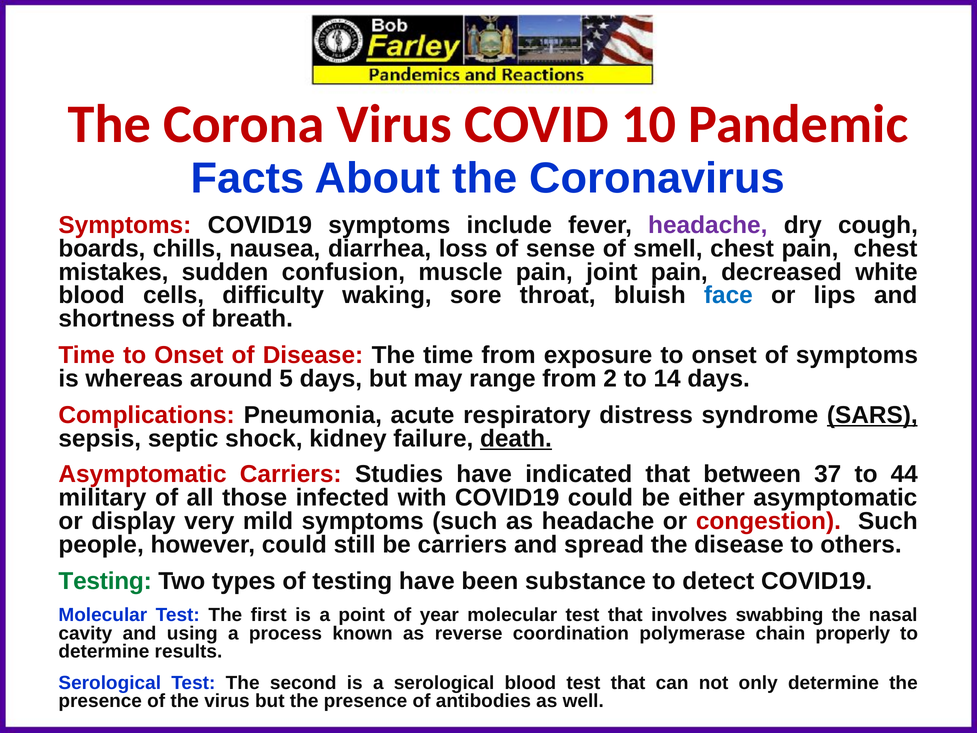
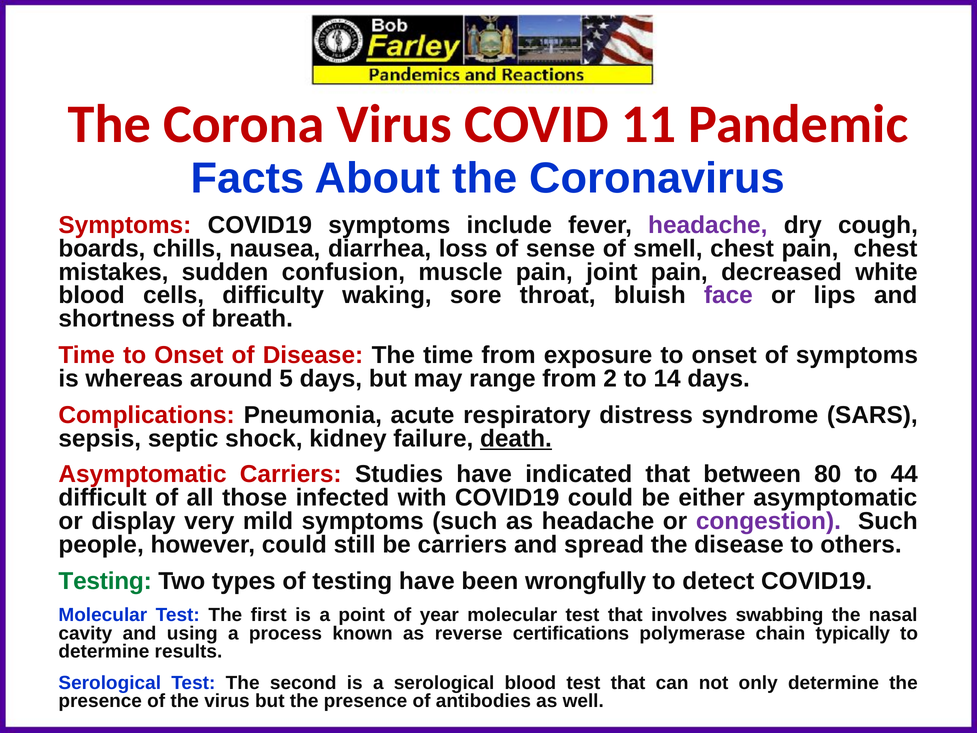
10: 10 -> 11
face colour: blue -> purple
SARS underline: present -> none
37: 37 -> 80
military: military -> difficult
congestion colour: red -> purple
substance: substance -> wrongfully
coordination: coordination -> certifications
properly: properly -> typically
